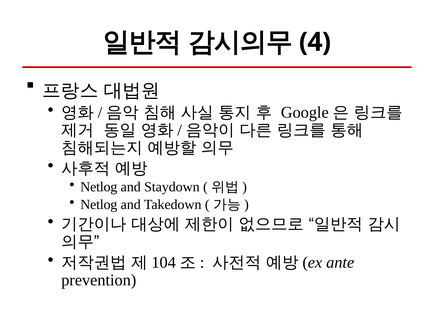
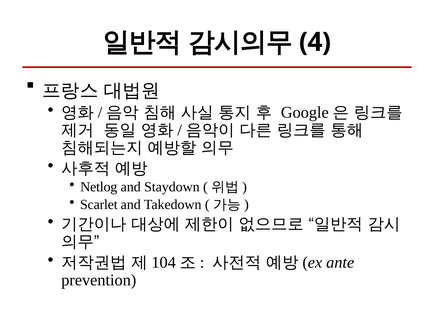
Netlog at (99, 204): Netlog -> Scarlet
